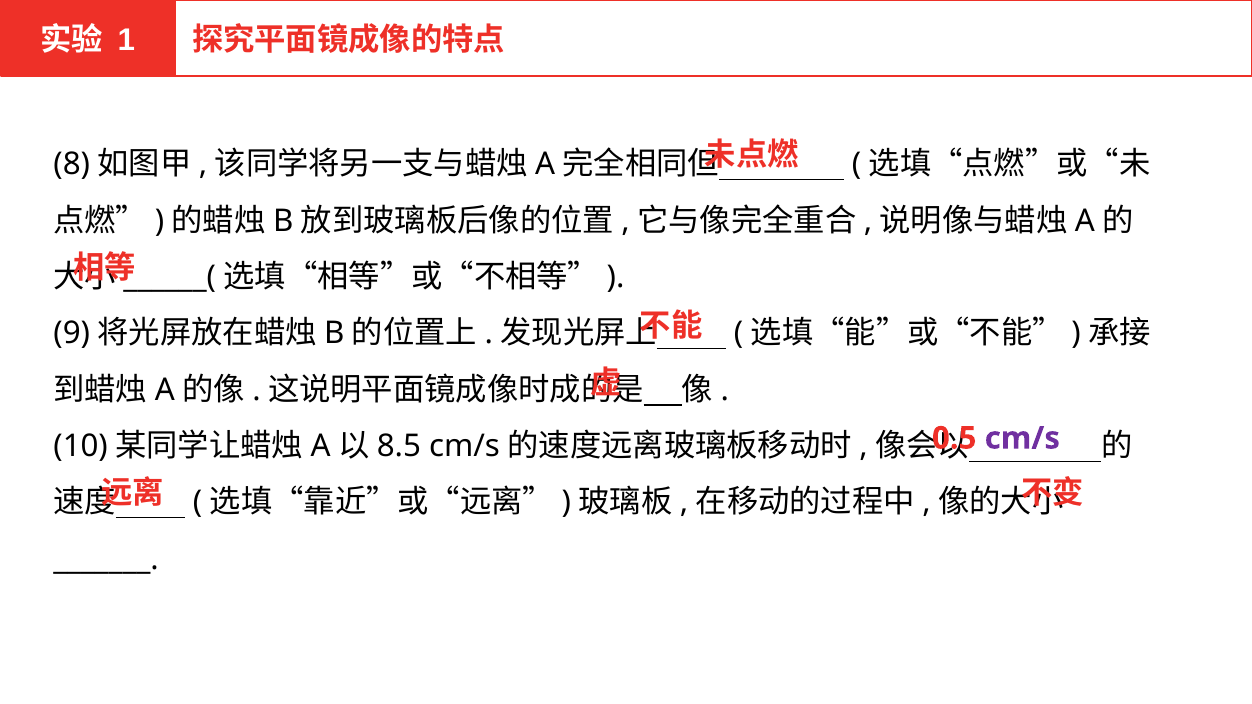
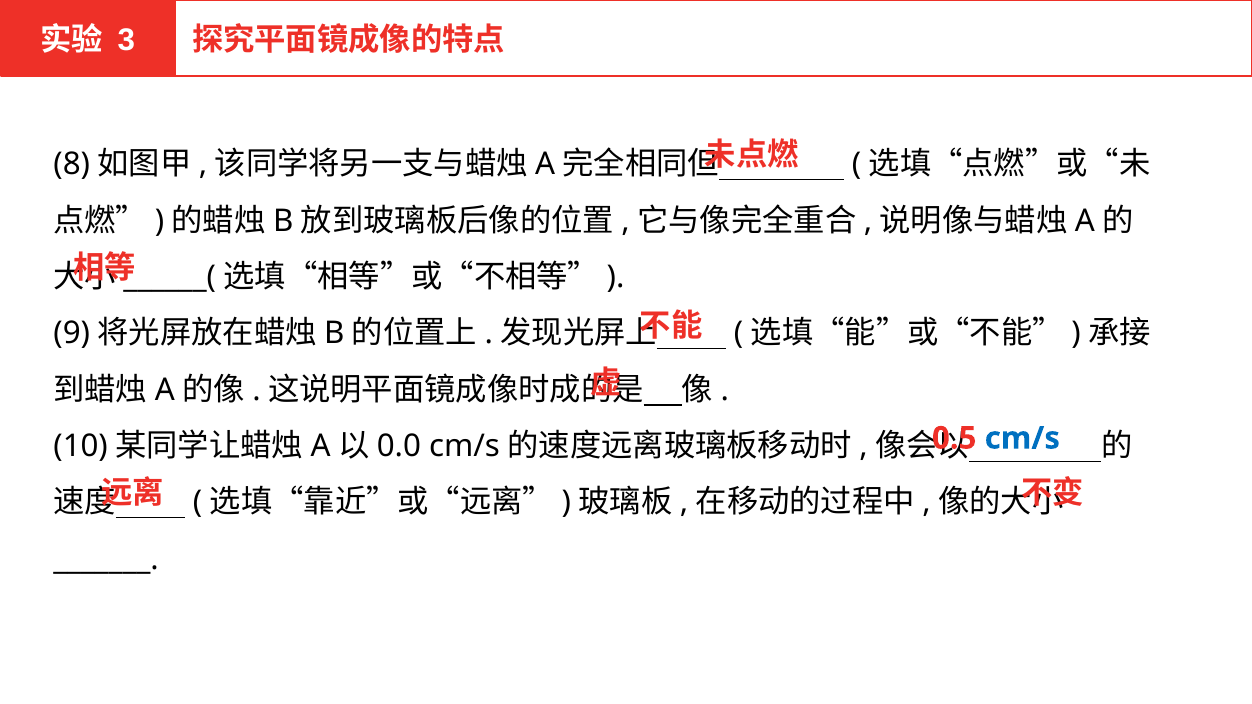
1: 1 -> 3
cm/s at (1022, 438) colour: purple -> blue
8.5: 8.5 -> 0.0
